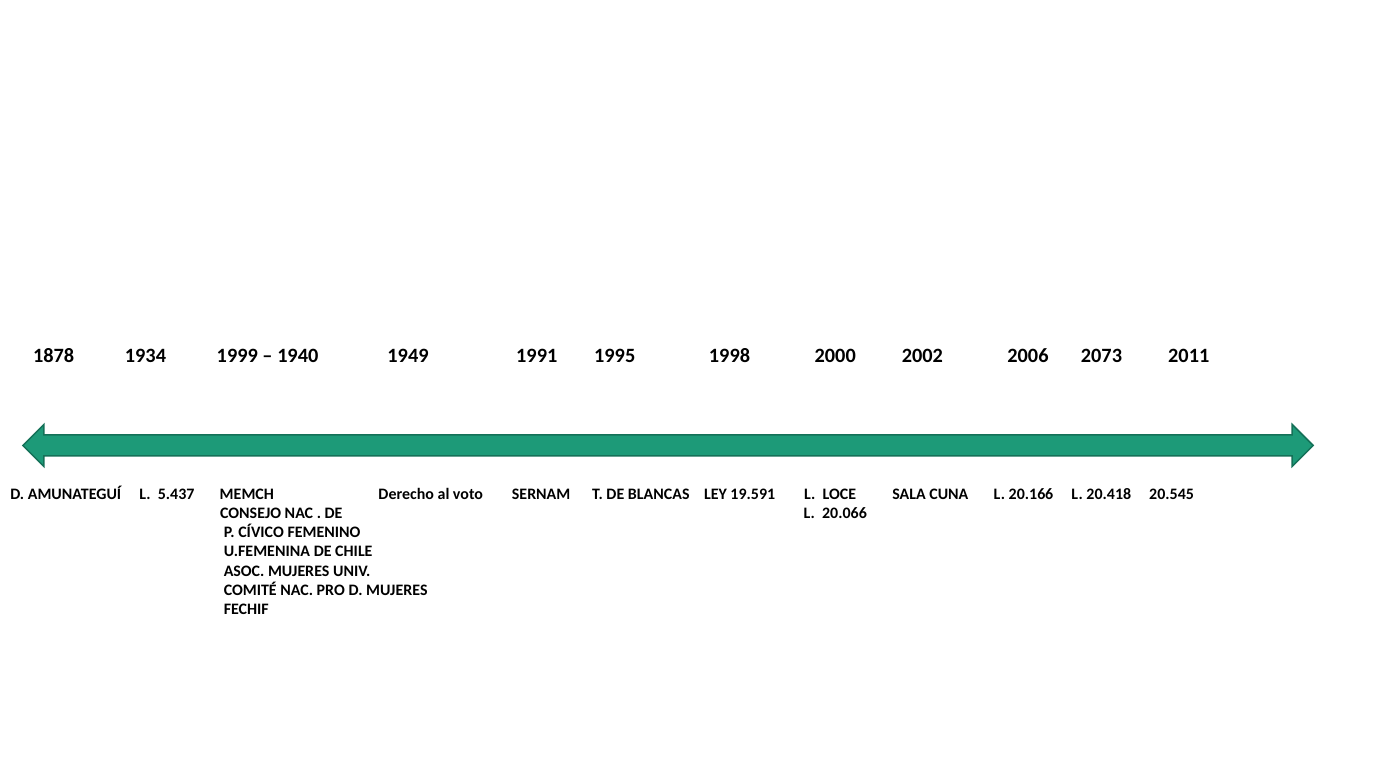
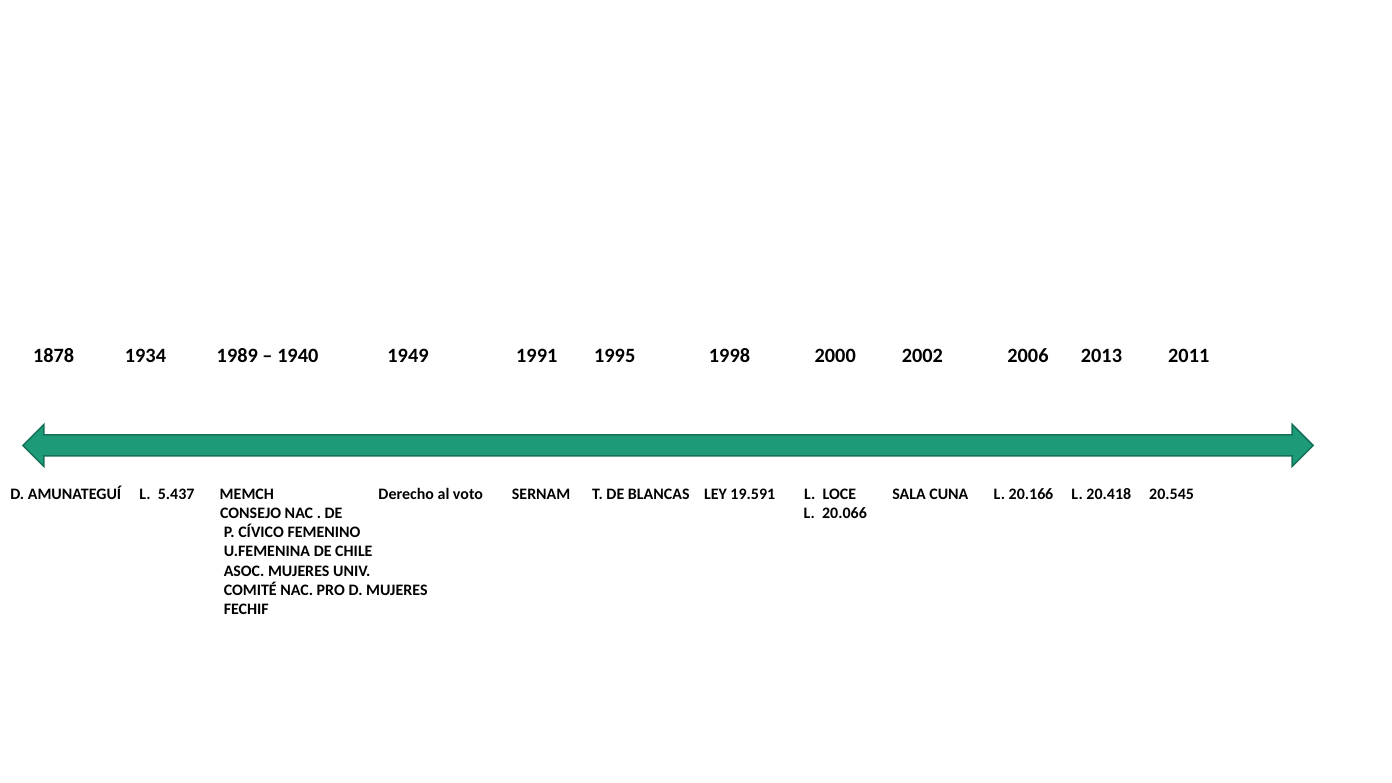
1999: 1999 -> 1989
2073: 2073 -> 2013
